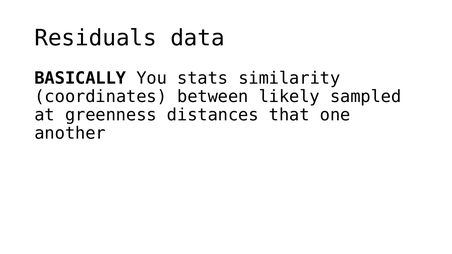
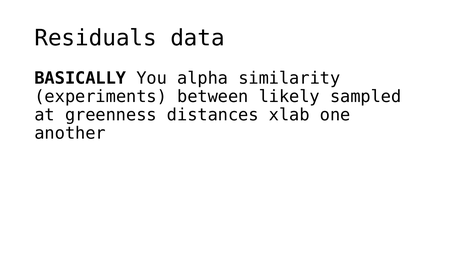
stats: stats -> alpha
coordinates: coordinates -> experiments
that: that -> xlab
